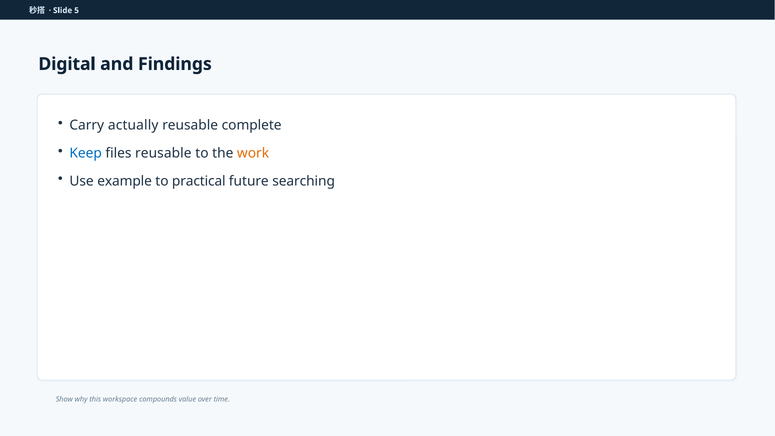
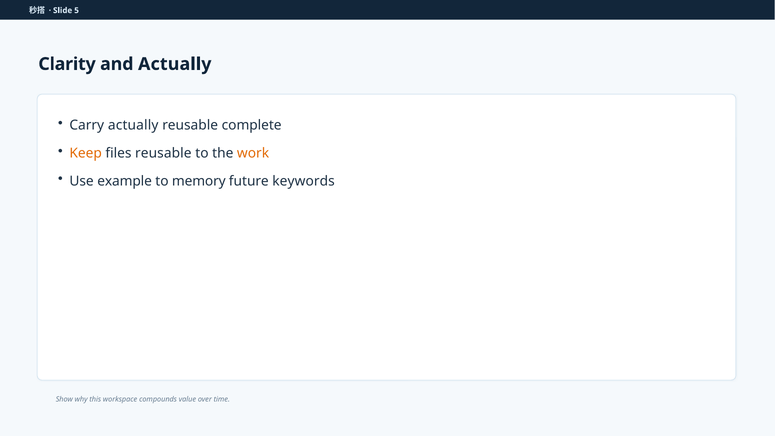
Digital: Digital -> Clarity
and Findings: Findings -> Actually
Keep colour: blue -> orange
practical: practical -> memory
searching: searching -> keywords
